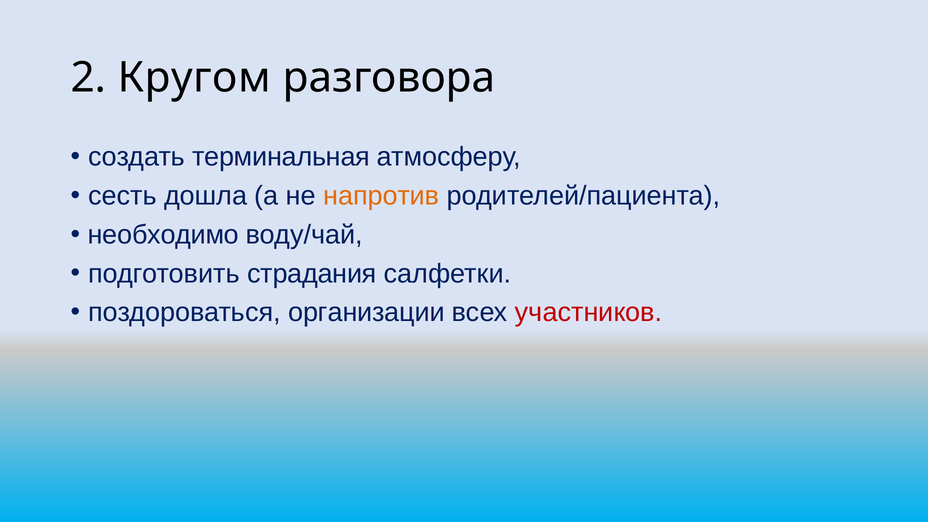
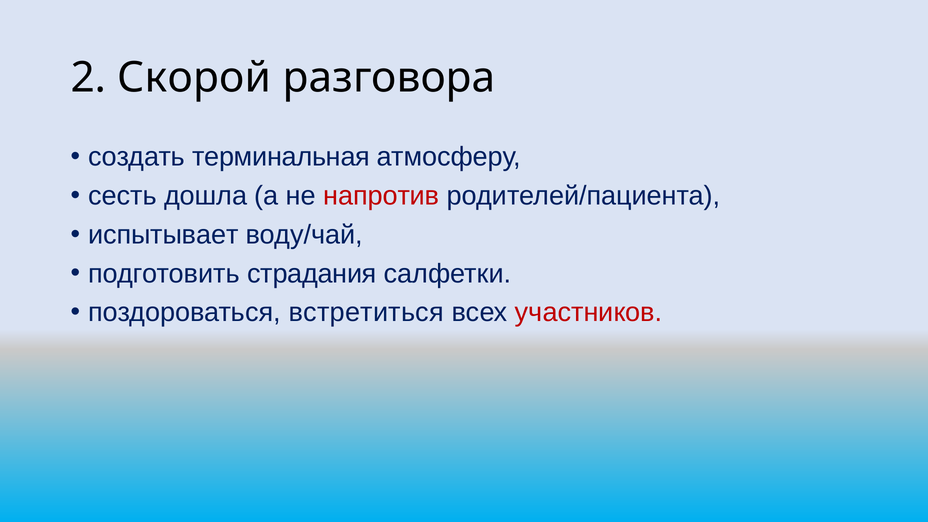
Кругом: Кругом -> Скорой
напротив colour: orange -> red
необходимо: необходимо -> испытывает
организации: организации -> встретиться
